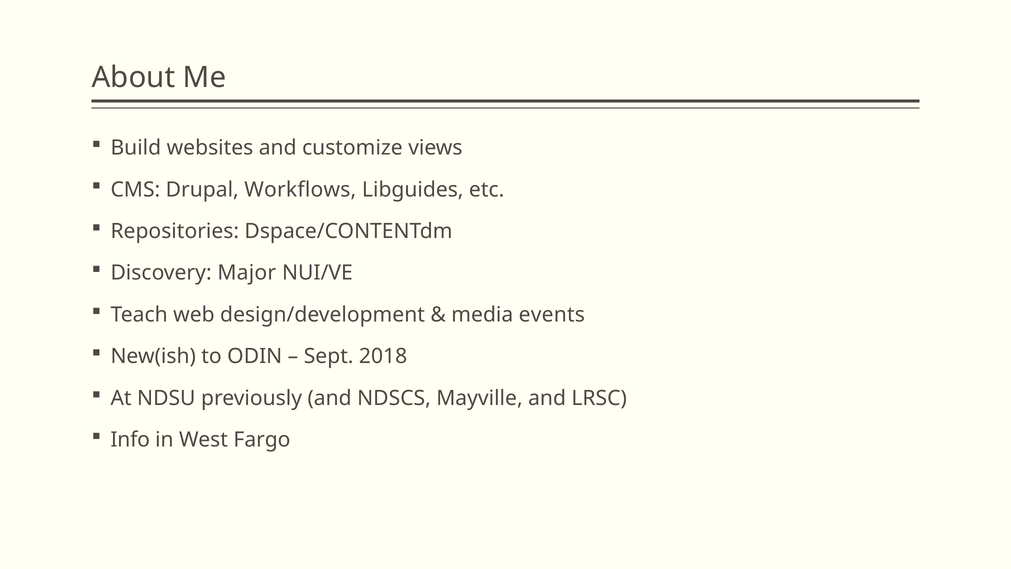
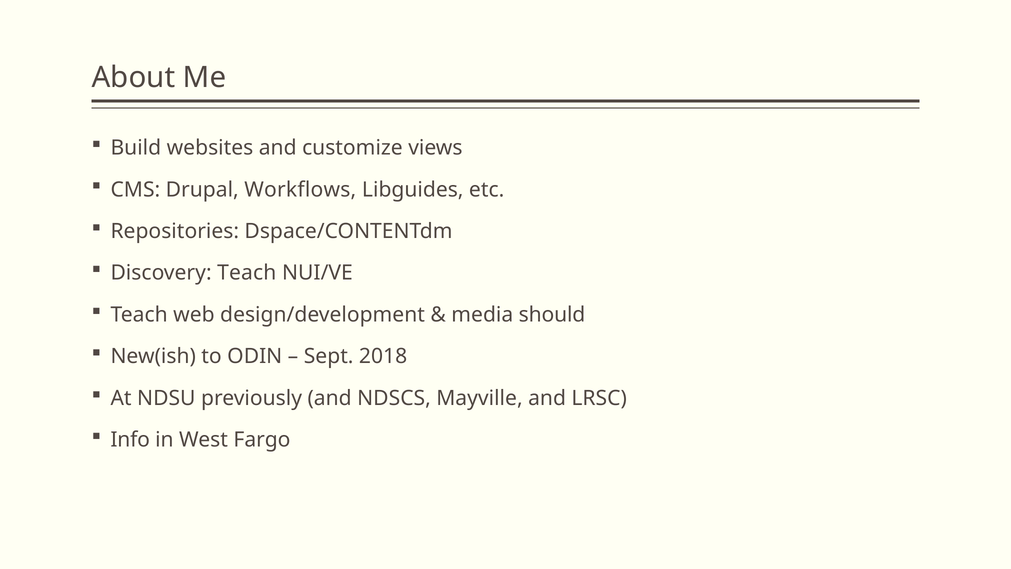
Discovery Major: Major -> Teach
events: events -> should
